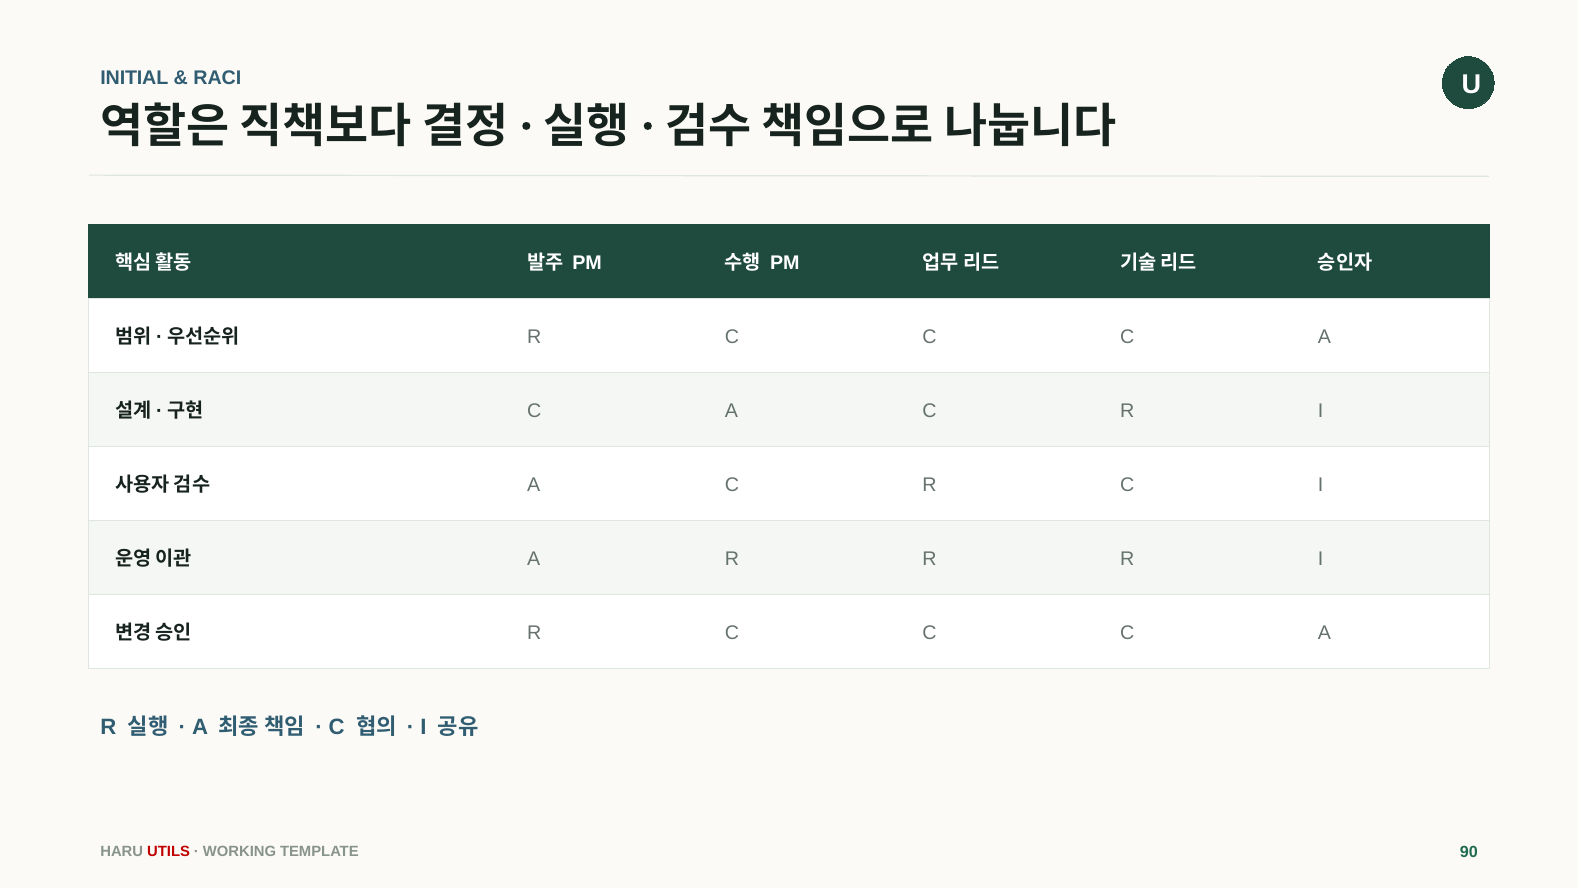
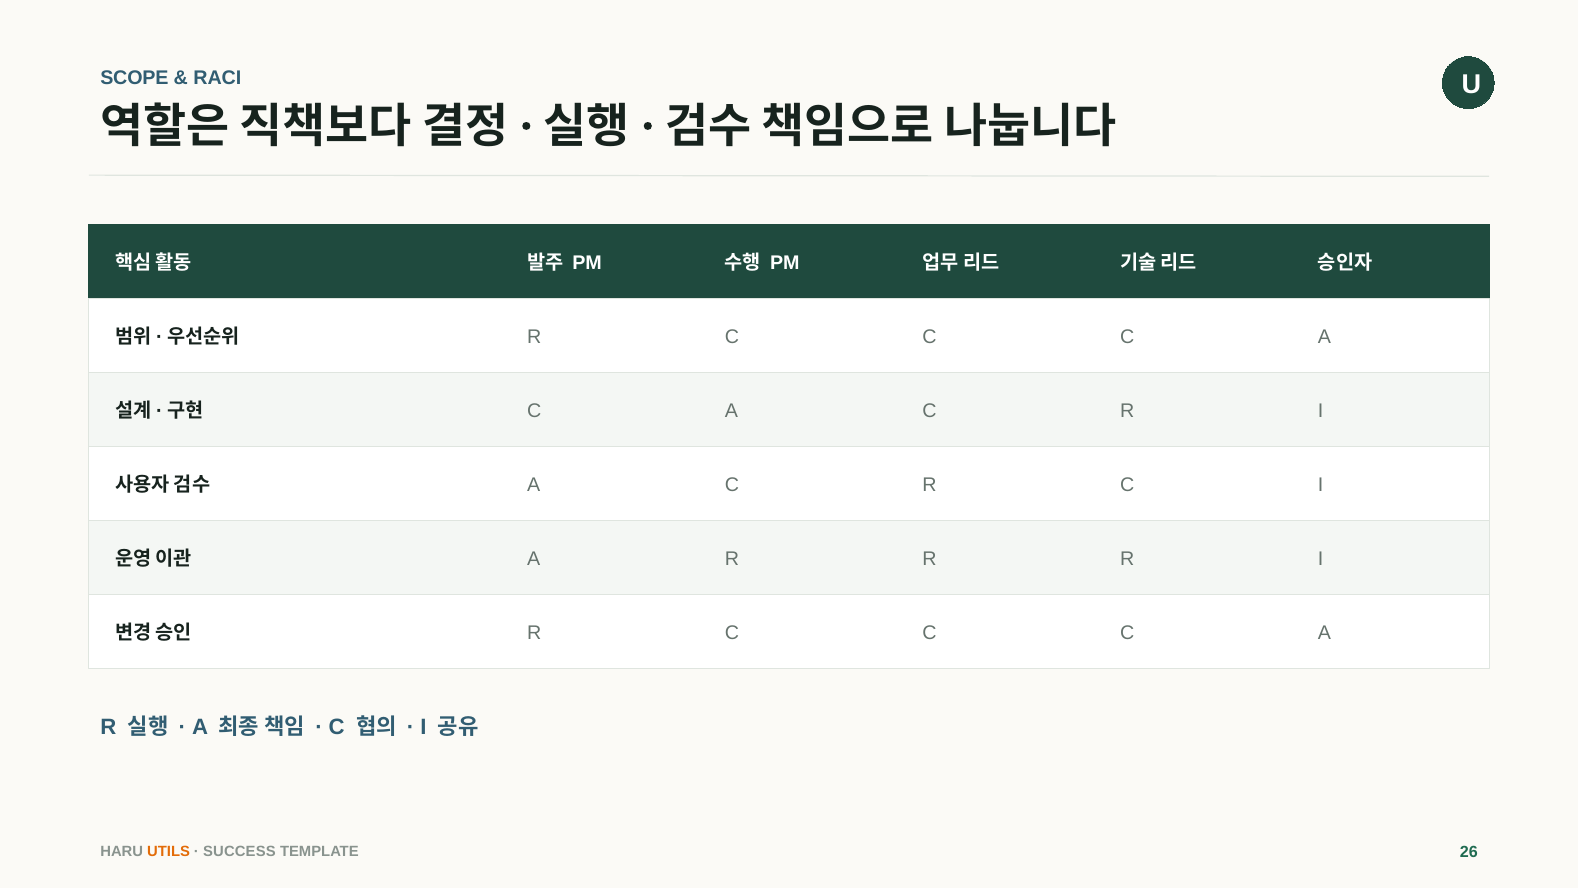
INITIAL: INITIAL -> SCOPE
UTILS colour: red -> orange
WORKING: WORKING -> SUCCESS
90: 90 -> 26
